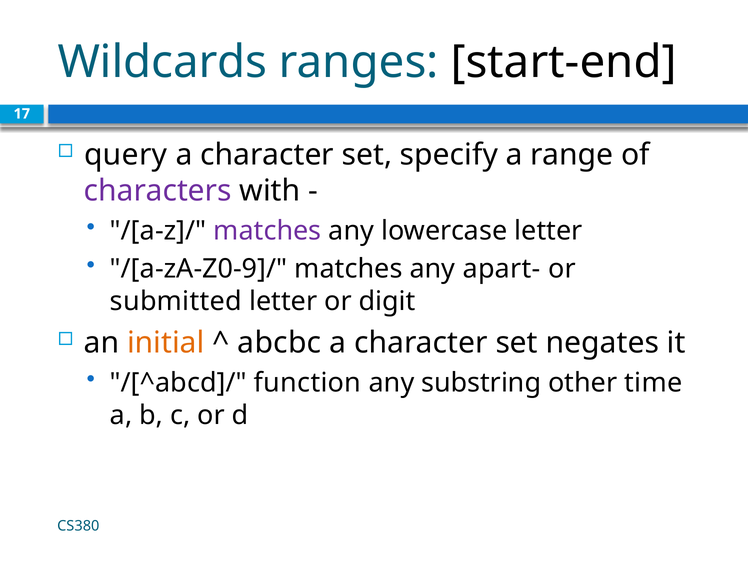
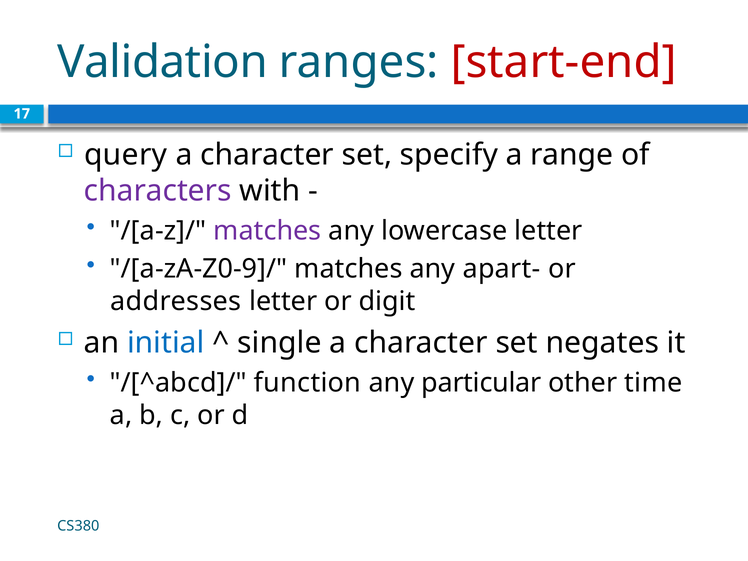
Wildcards: Wildcards -> Validation
start-end colour: black -> red
submitted: submitted -> addresses
initial colour: orange -> blue
abcbc: abcbc -> single
substring: substring -> particular
